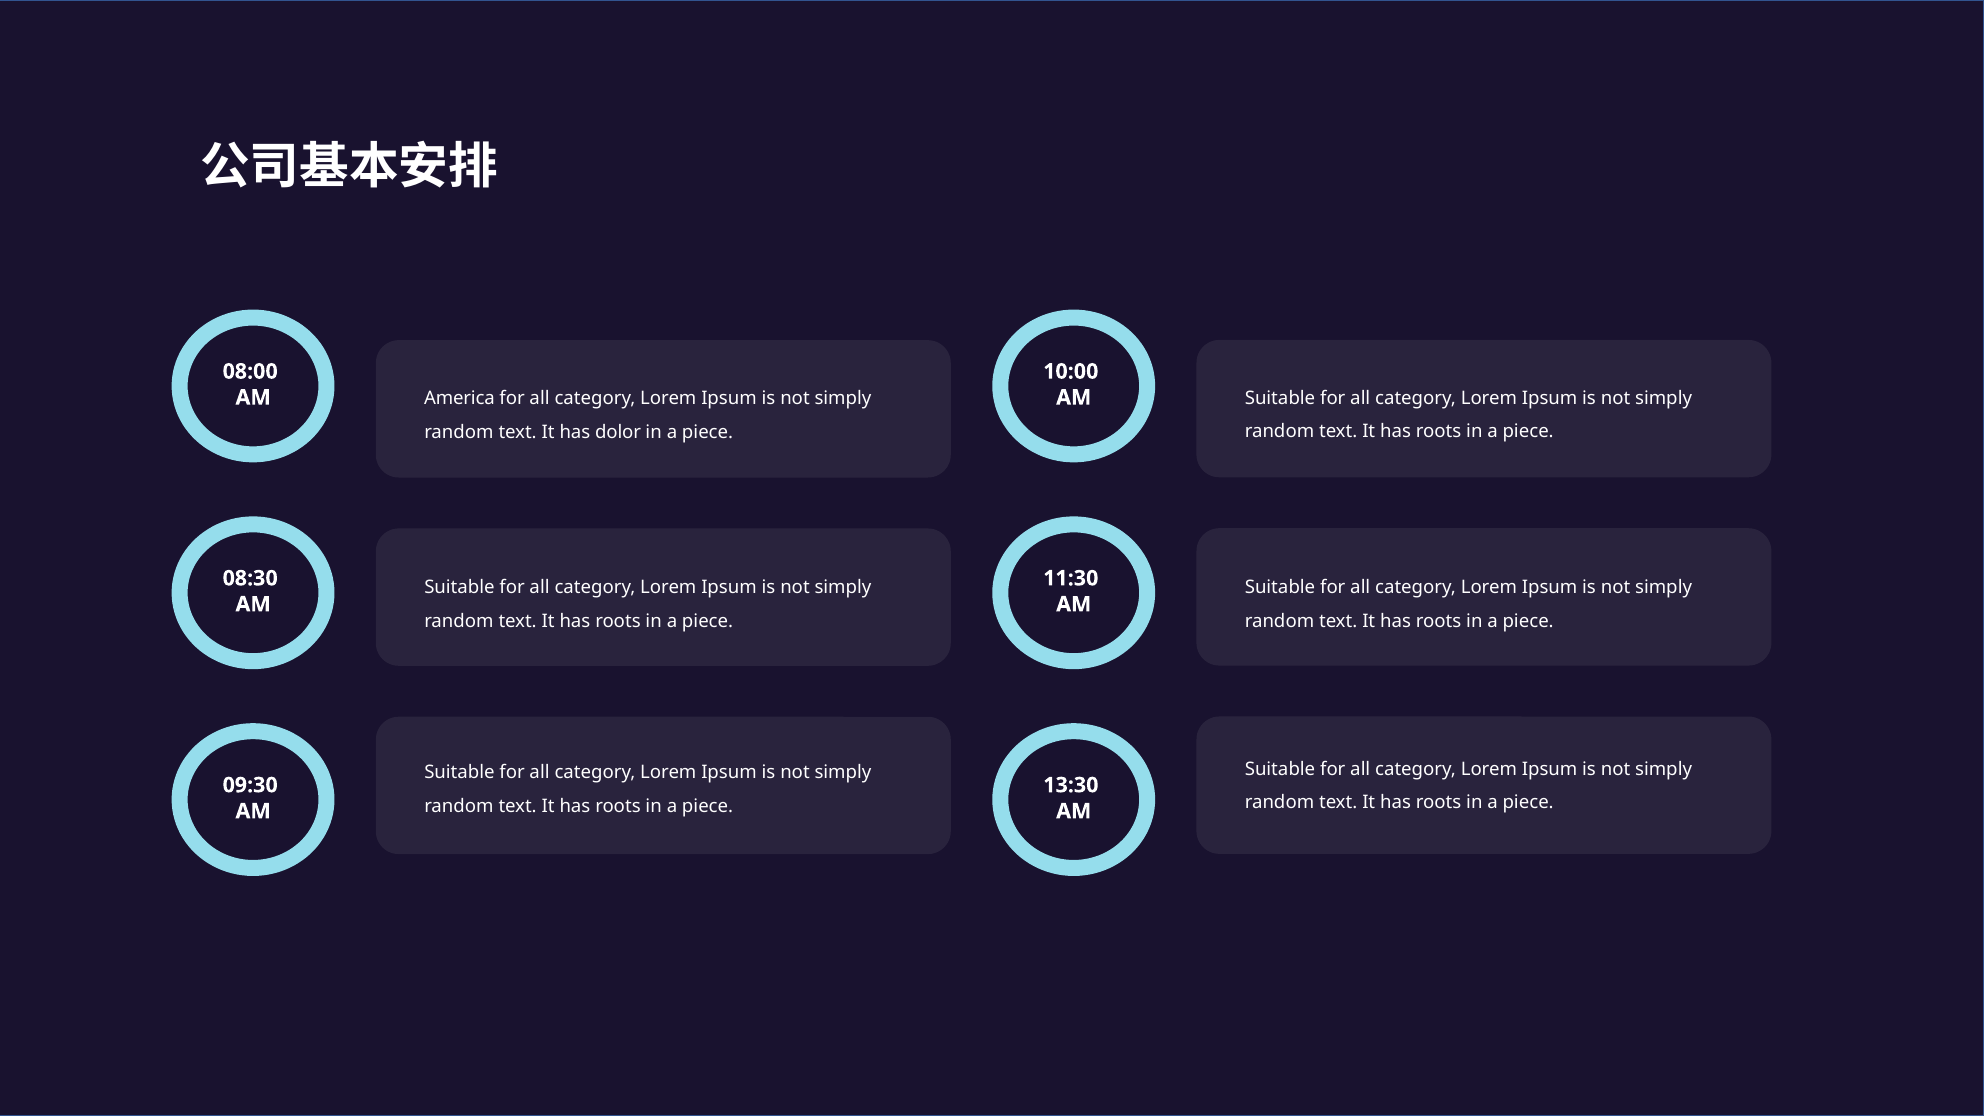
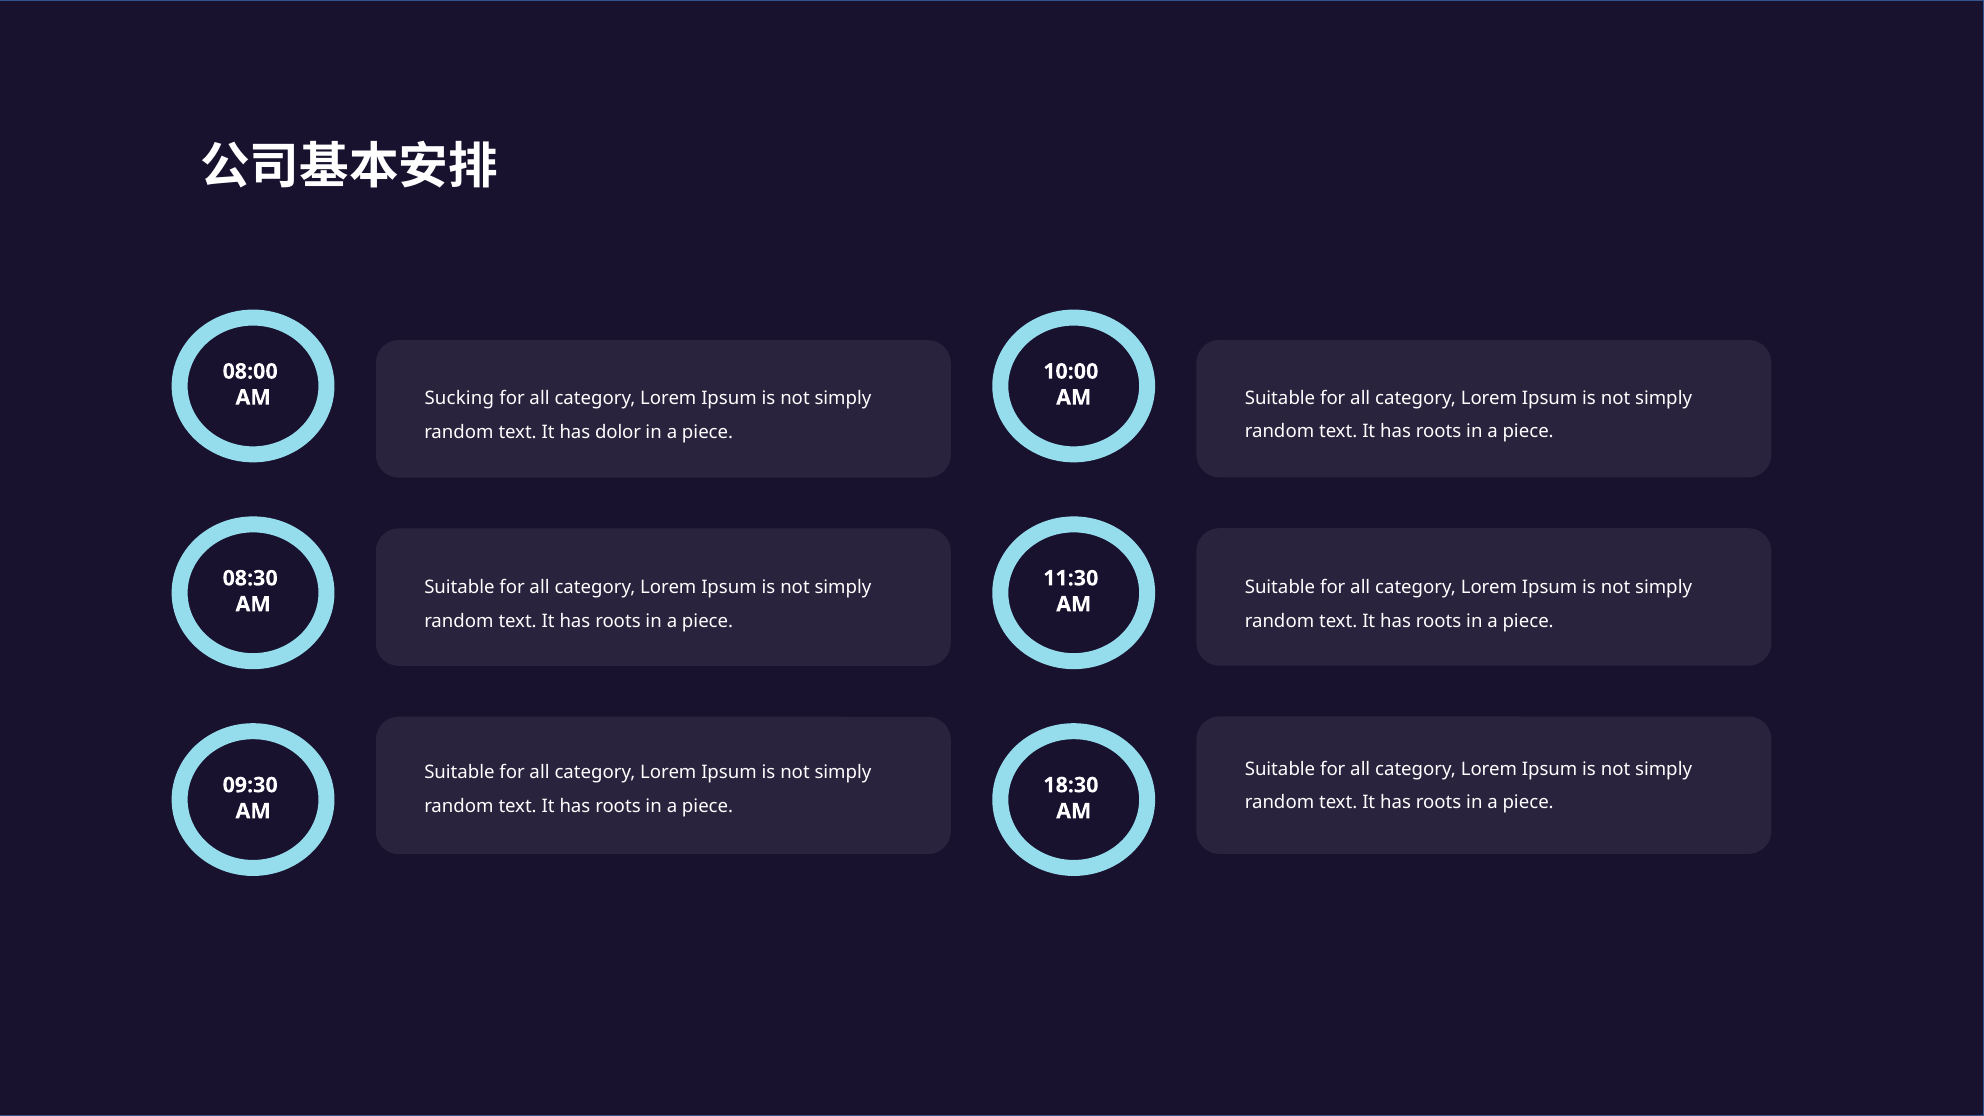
America: America -> Sucking
13:30: 13:30 -> 18:30
